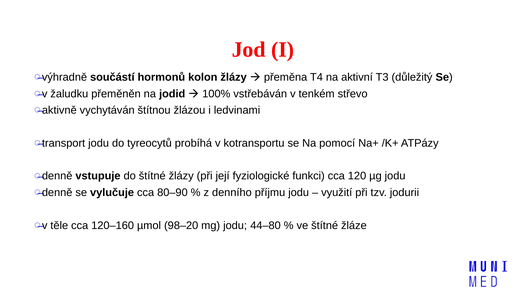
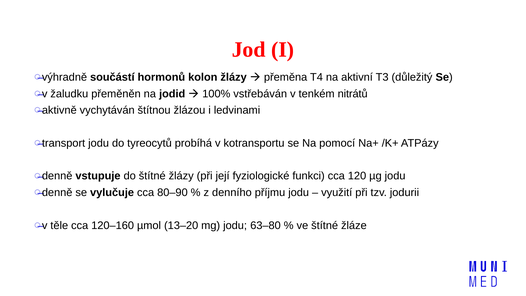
střevo: střevo -> nitrátů
98–20: 98–20 -> 13–20
44–80: 44–80 -> 63–80
